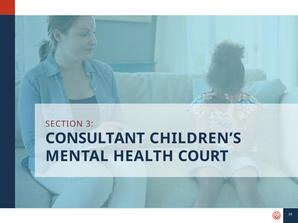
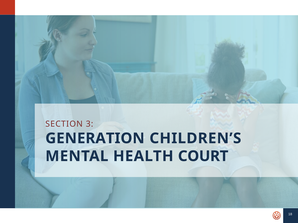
CONSULTANT: CONSULTANT -> GENERATION
